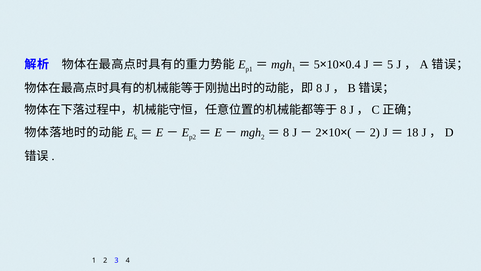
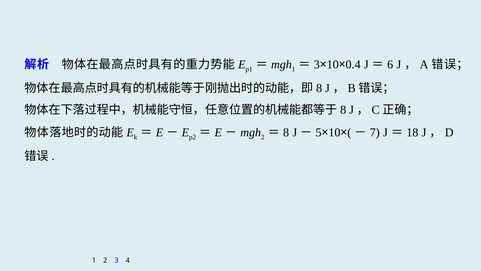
5 at (317, 64): 5 -> 3
5 at (390, 64): 5 -> 6
2 at (319, 132): 2 -> 5
2 at (375, 132): 2 -> 7
